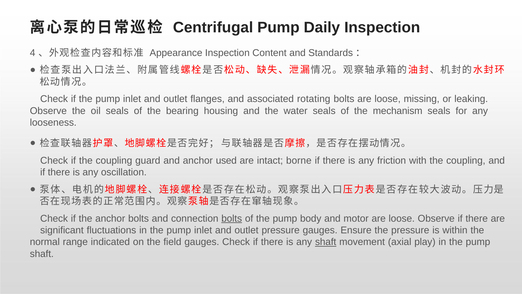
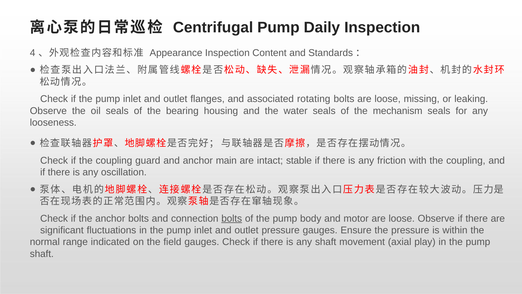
used: used -> main
borne: borne -> stable
shaft at (326, 242) underline: present -> none
